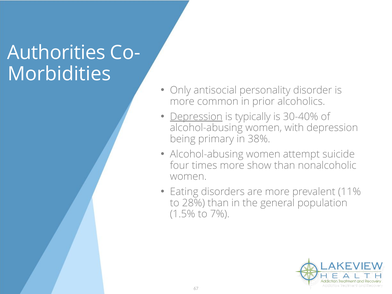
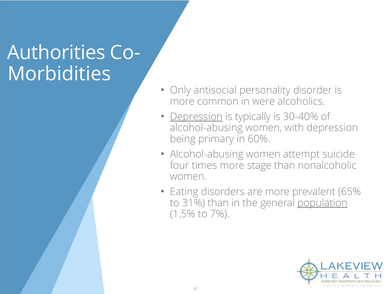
prior: prior -> were
38%: 38% -> 60%
show: show -> stage
11%: 11% -> 65%
28%: 28% -> 31%
population underline: none -> present
